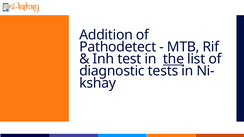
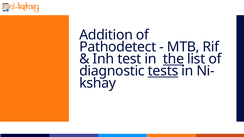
tests underline: none -> present
